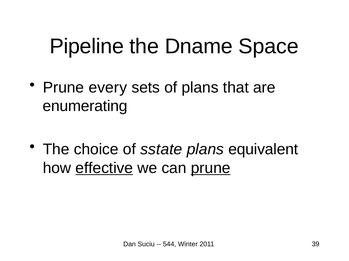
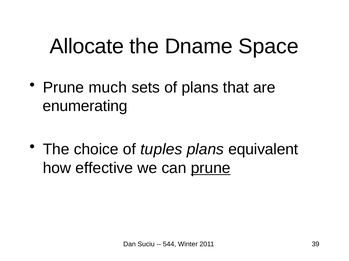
Pipeline: Pipeline -> Allocate
every: every -> much
sstate: sstate -> tuples
effective underline: present -> none
